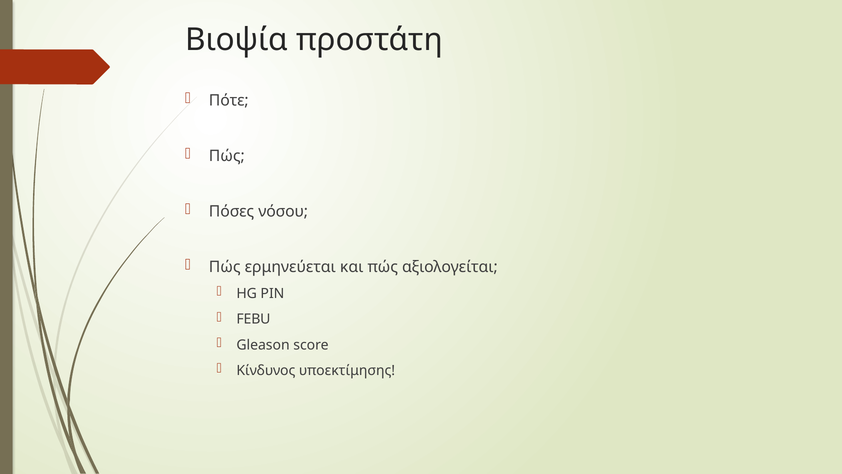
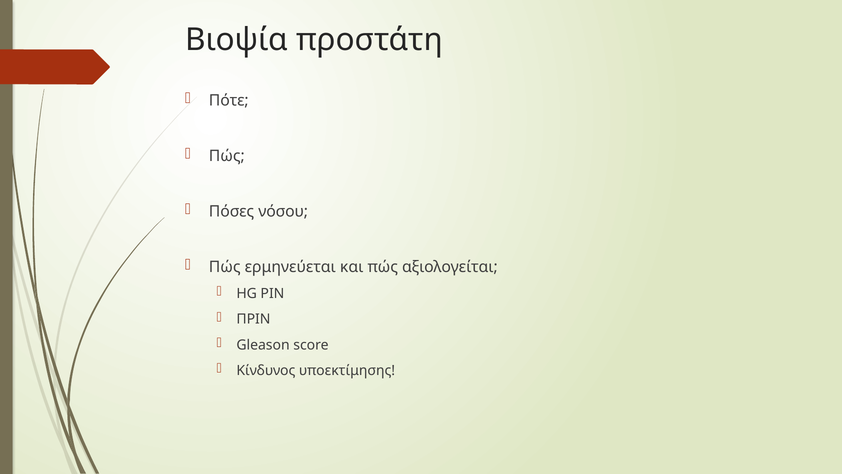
FEBU: FEBU -> ΠΡΙΝ
